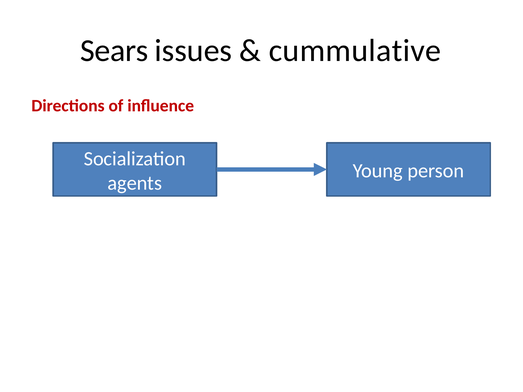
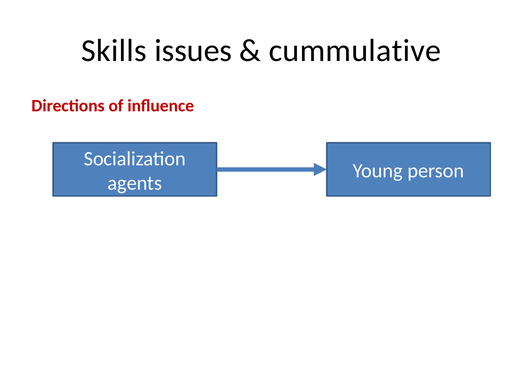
Sears: Sears -> Skills
